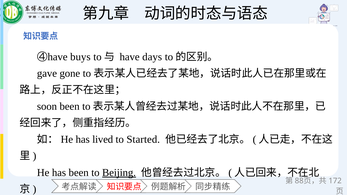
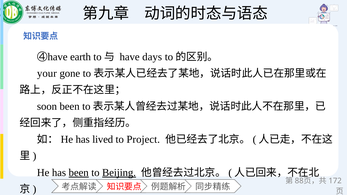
buys: buys -> earth
gave: gave -> your
Started: Started -> Project
been at (79, 173) underline: none -> present
